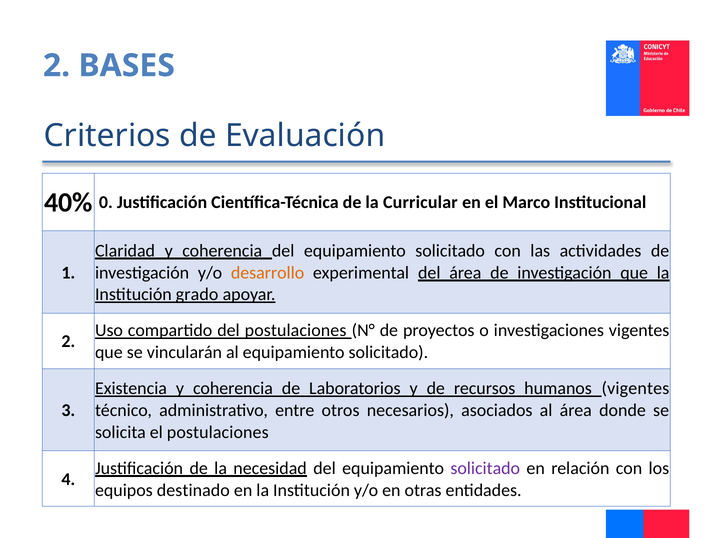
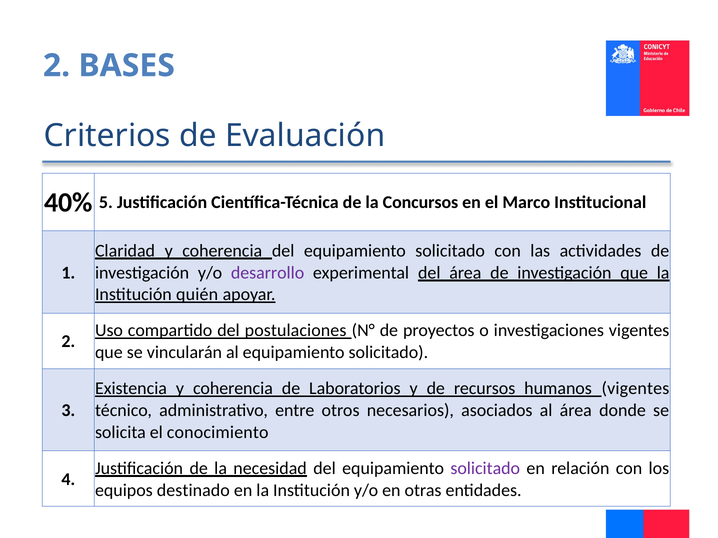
0: 0 -> 5
Curricular: Curricular -> Concursos
desarrollo colour: orange -> purple
grado: grado -> quién
el postulaciones: postulaciones -> conocimiento
